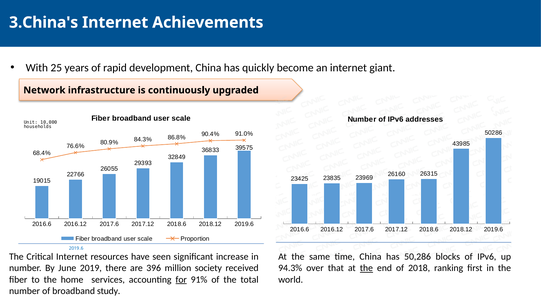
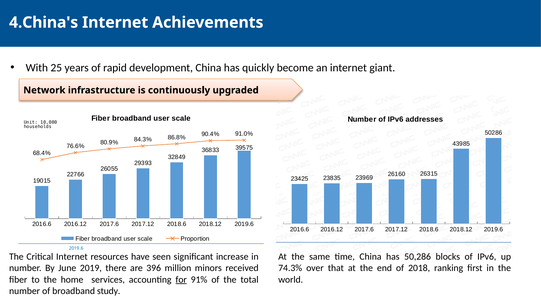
3.China's: 3.China's -> 4.China's
society: society -> minors
94.3%: 94.3% -> 74.3%
the at (366, 267) underline: present -> none
